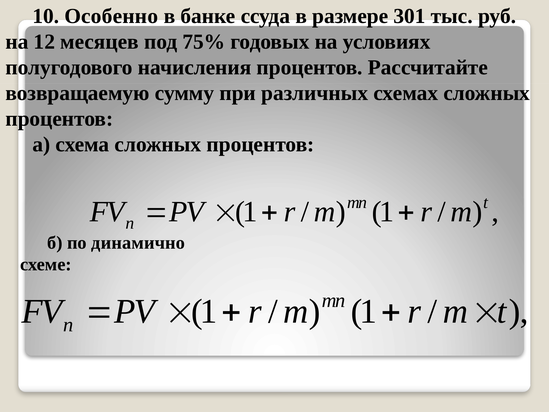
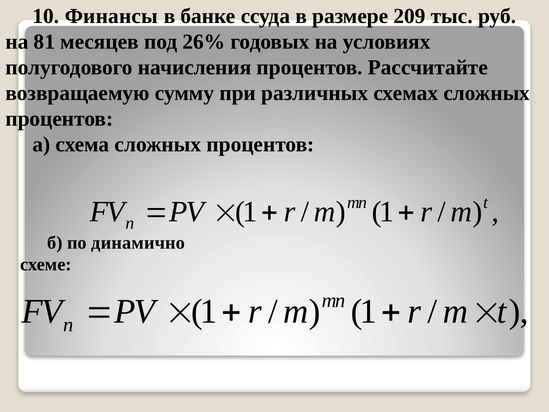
Особенно: Особенно -> Финансы
301: 301 -> 209
12: 12 -> 81
75%: 75% -> 26%
